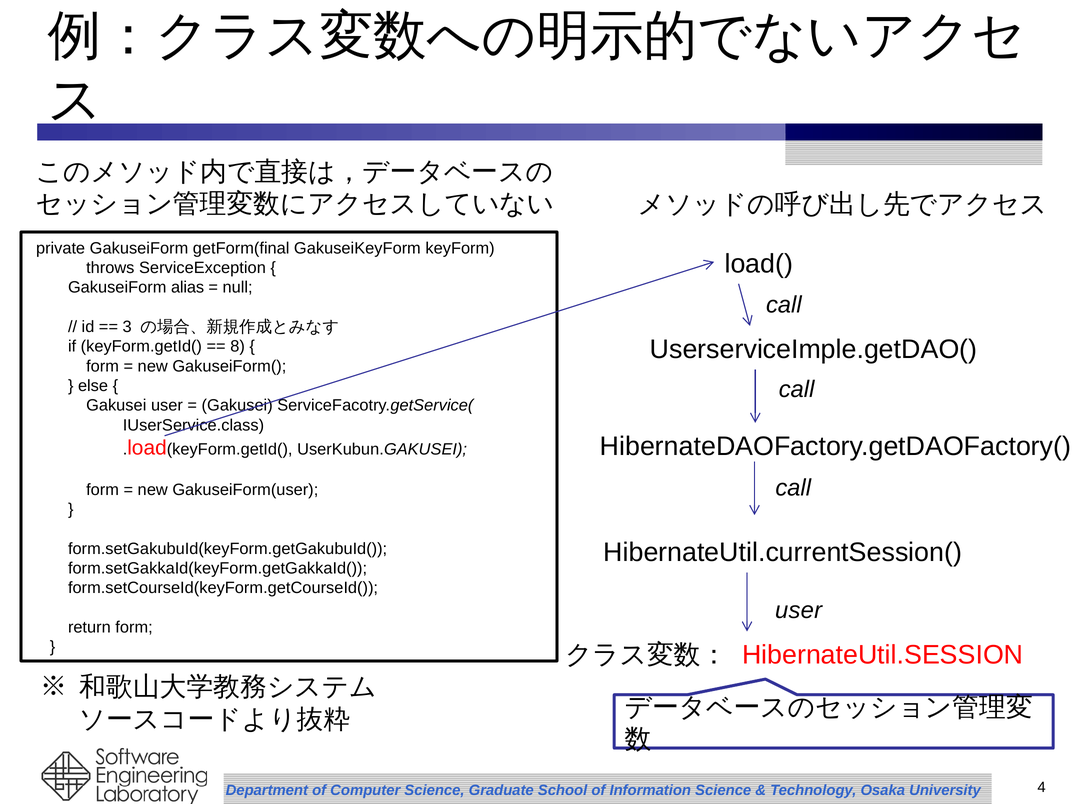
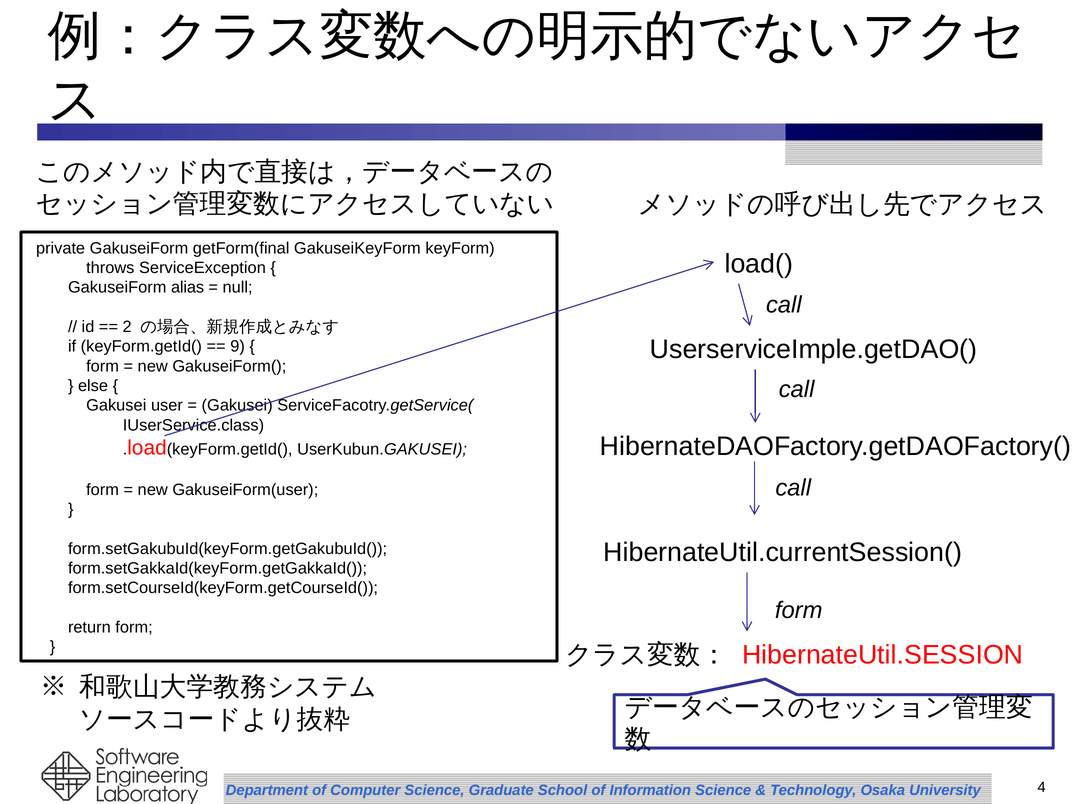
3: 3 -> 2
8: 8 -> 9
user at (799, 611): user -> form
